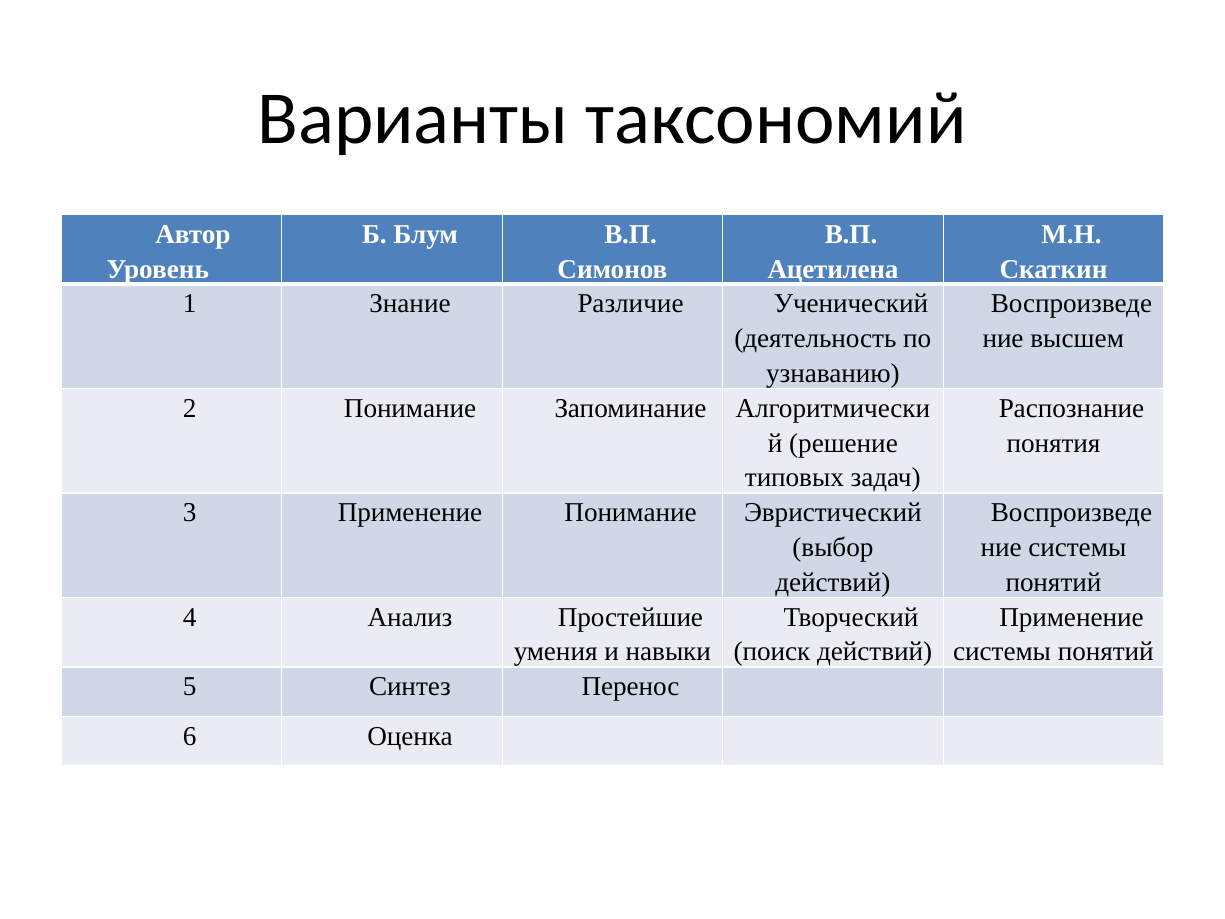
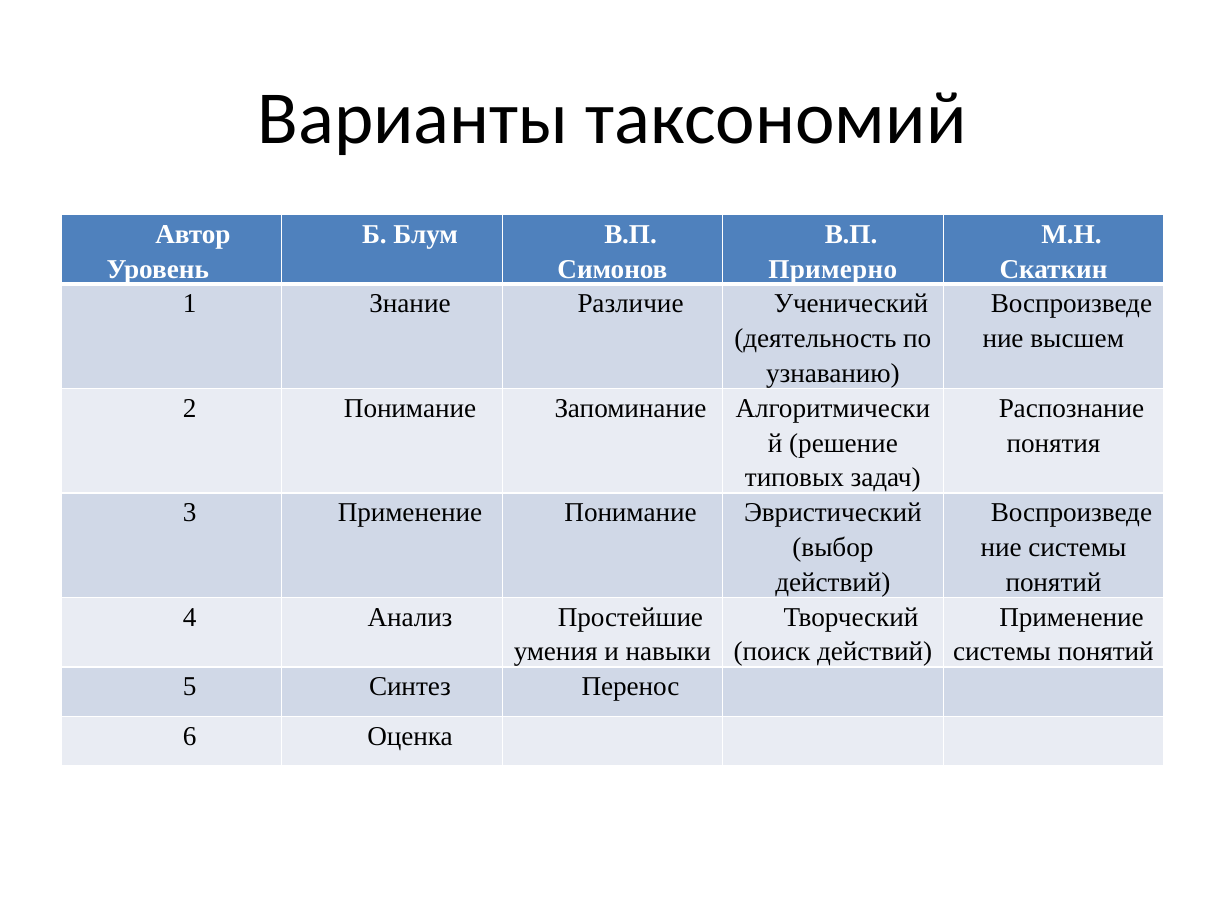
Ацетилена: Ацетилена -> Примерно
